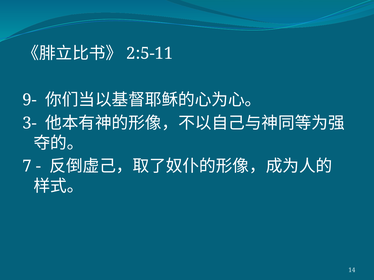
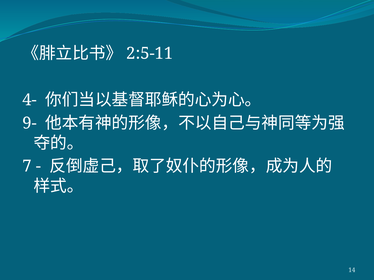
9-: 9- -> 4-
3-: 3- -> 9-
